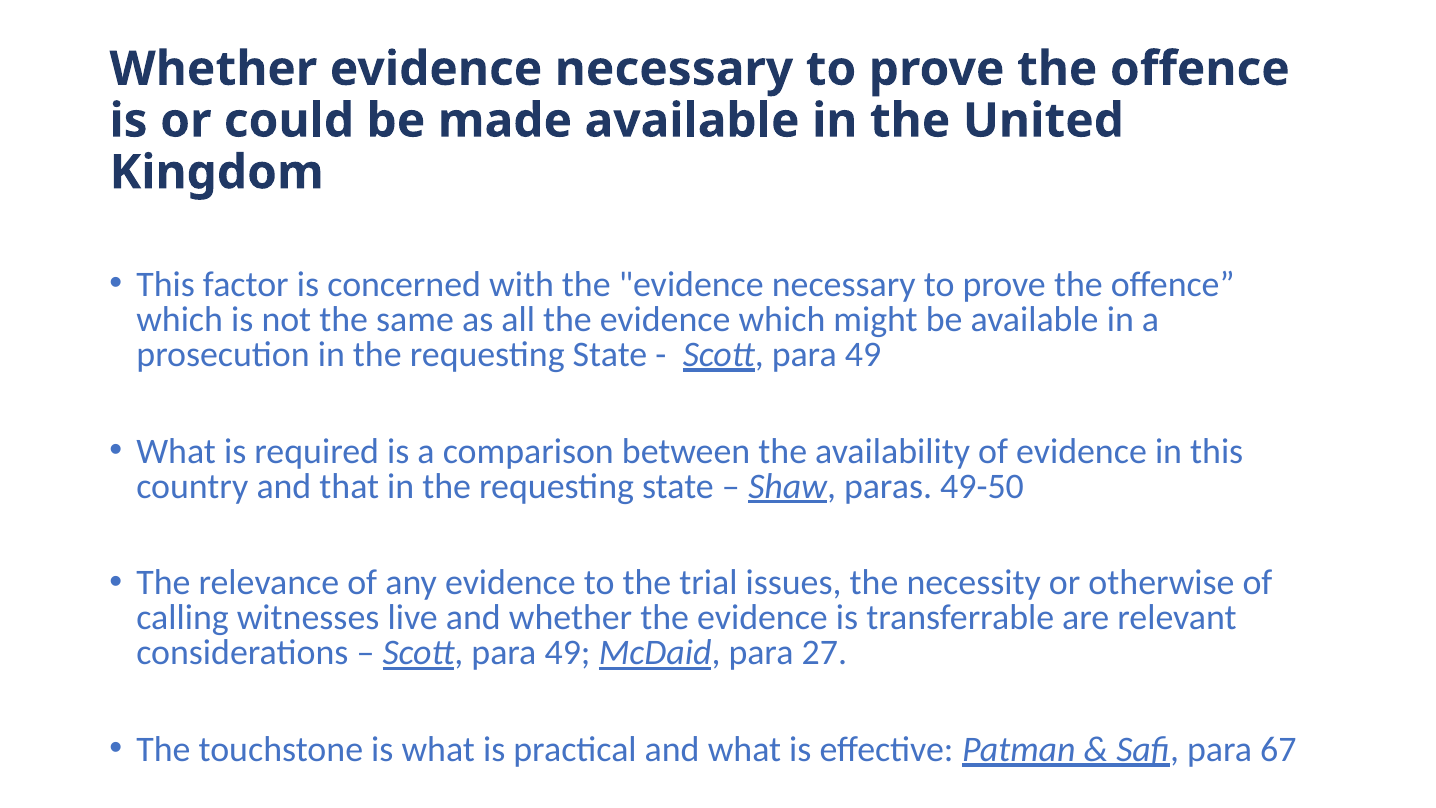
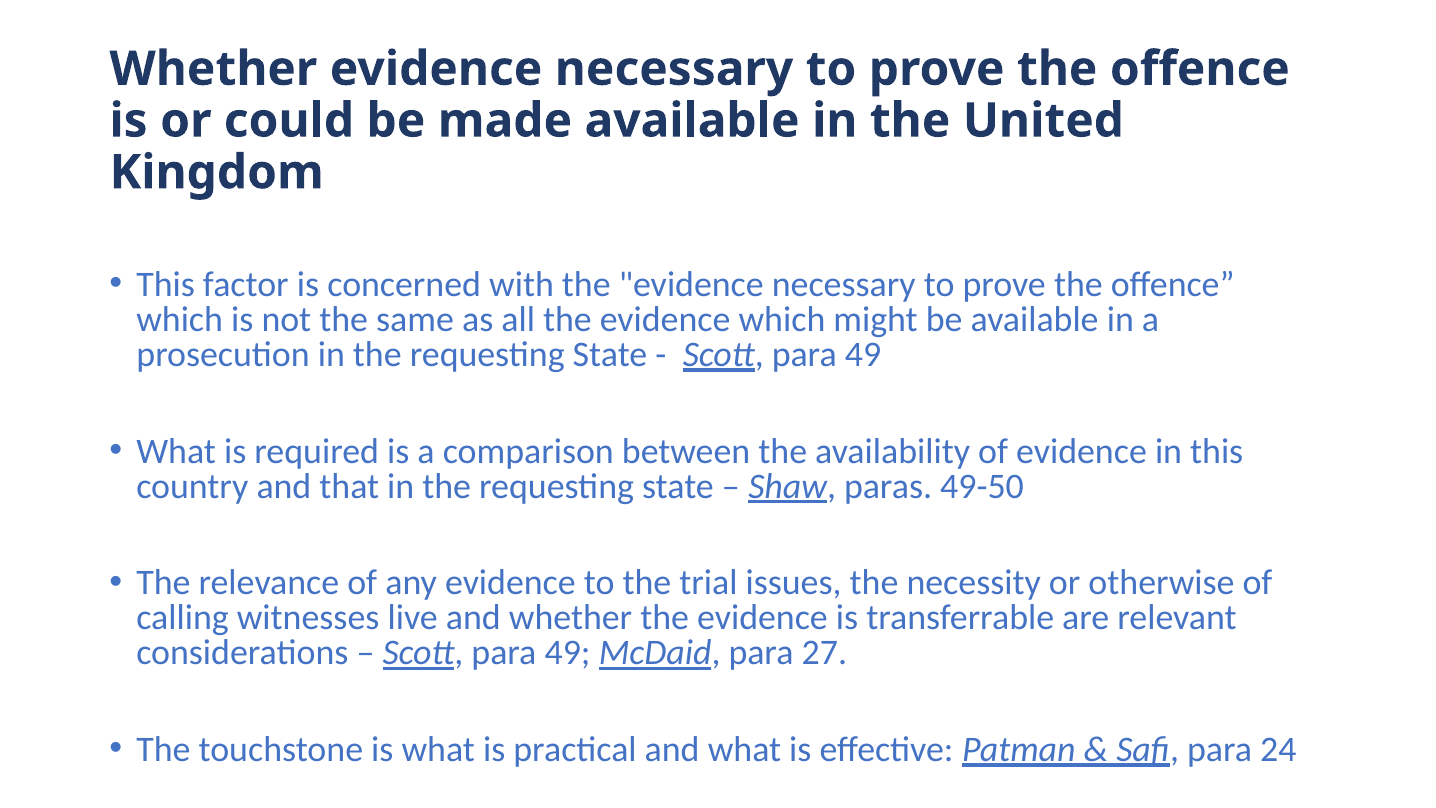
67: 67 -> 24
